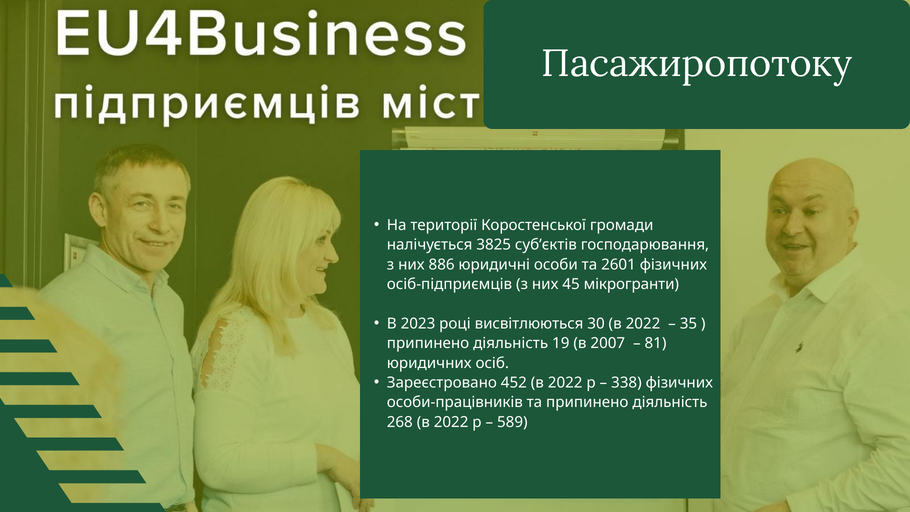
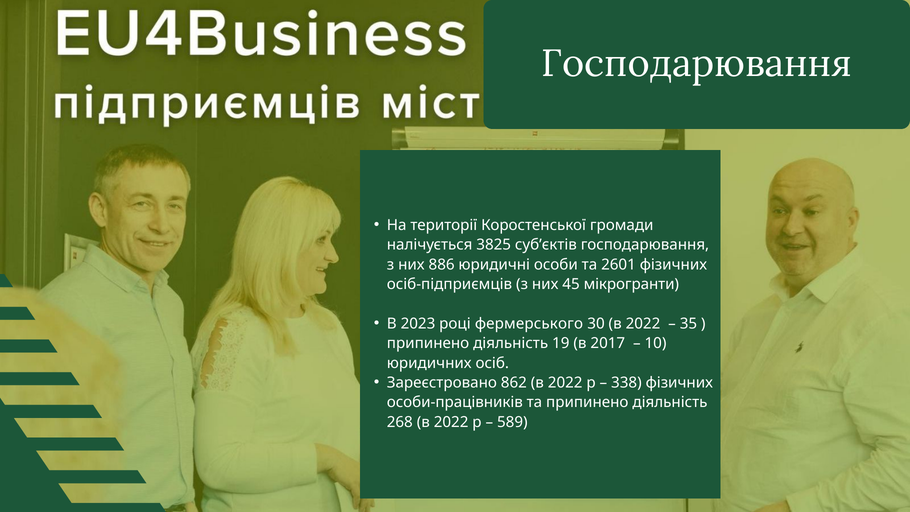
Пасажиропотоку at (697, 64): Пасажиропотоку -> Господарювання
висвітлюються: висвітлюються -> фермерського
2007: 2007 -> 2017
81: 81 -> 10
452: 452 -> 862
